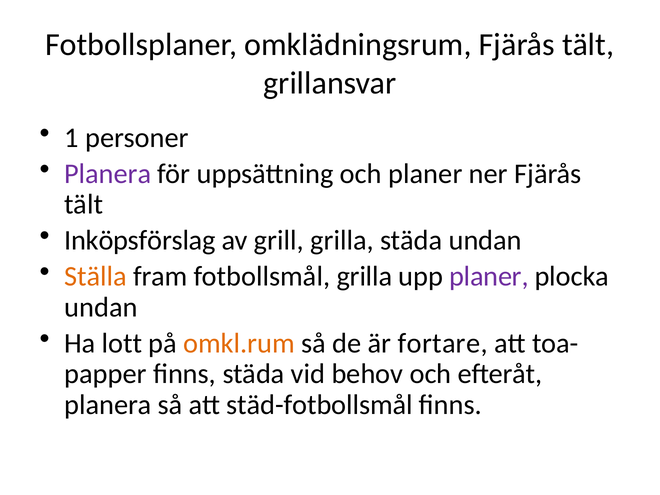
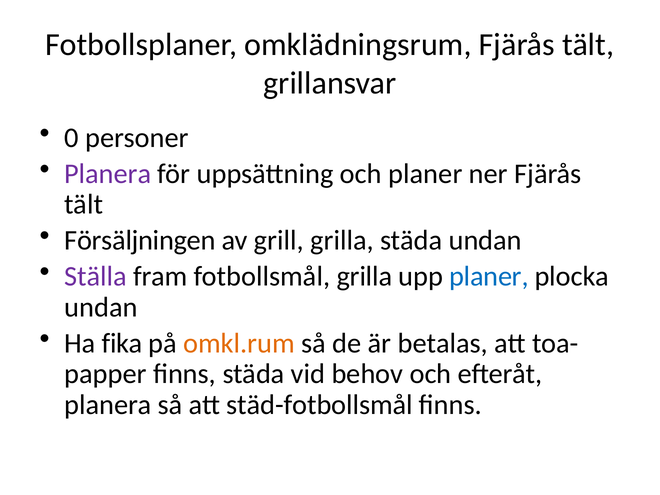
1: 1 -> 0
Inköpsförslag: Inköpsförslag -> Försäljningen
Ställa colour: orange -> purple
planer at (489, 277) colour: purple -> blue
lott: lott -> fika
fortare: fortare -> betalas
